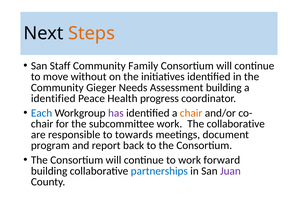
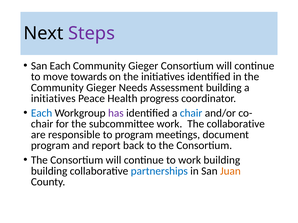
Steps colour: orange -> purple
San Staff: Staff -> Each
Family at (143, 66): Family -> Gieger
without: without -> towards
identified at (53, 99): identified -> initiatives
chair at (191, 113) colour: orange -> blue
to towards: towards -> program
work forward: forward -> building
Juan colour: purple -> orange
